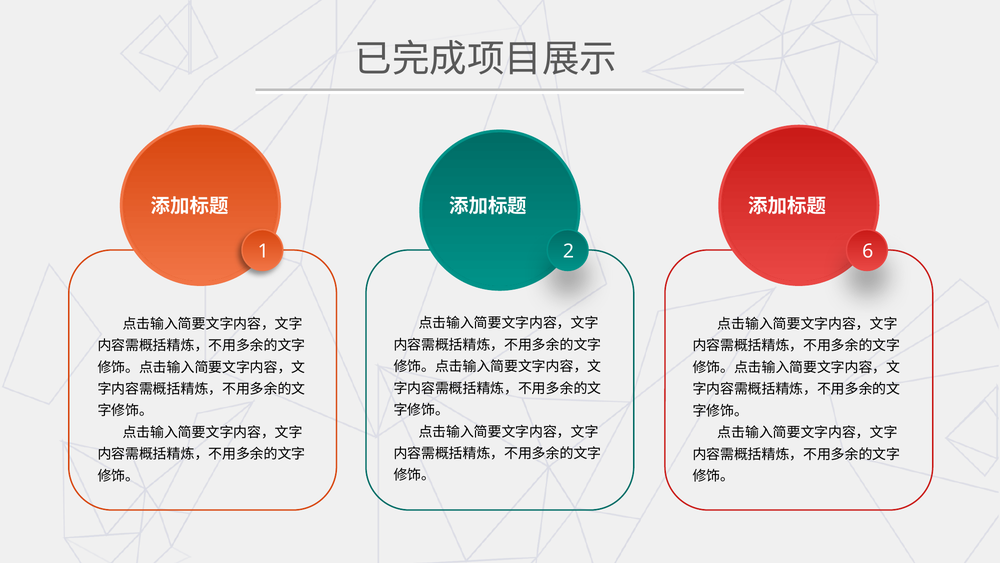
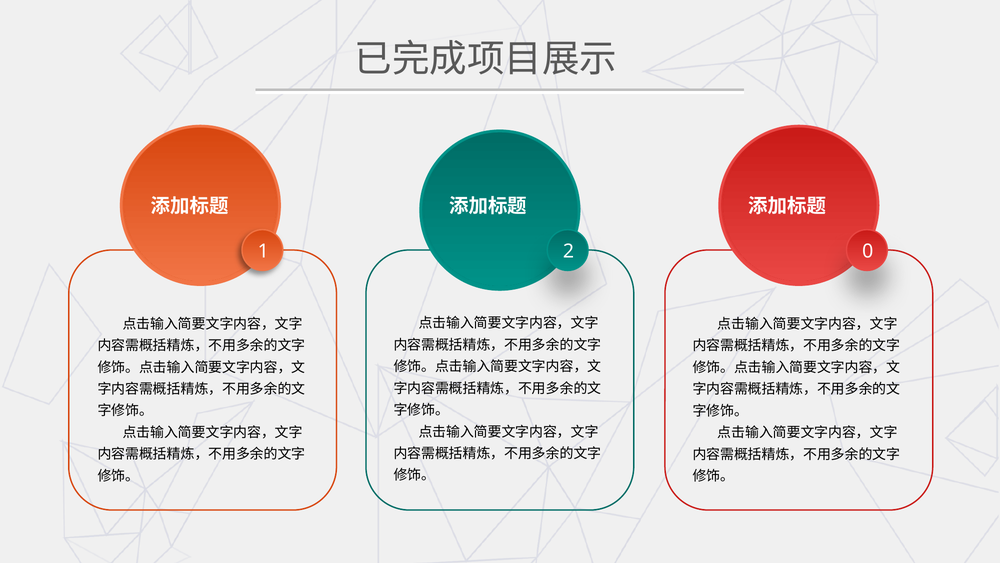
6: 6 -> 0
